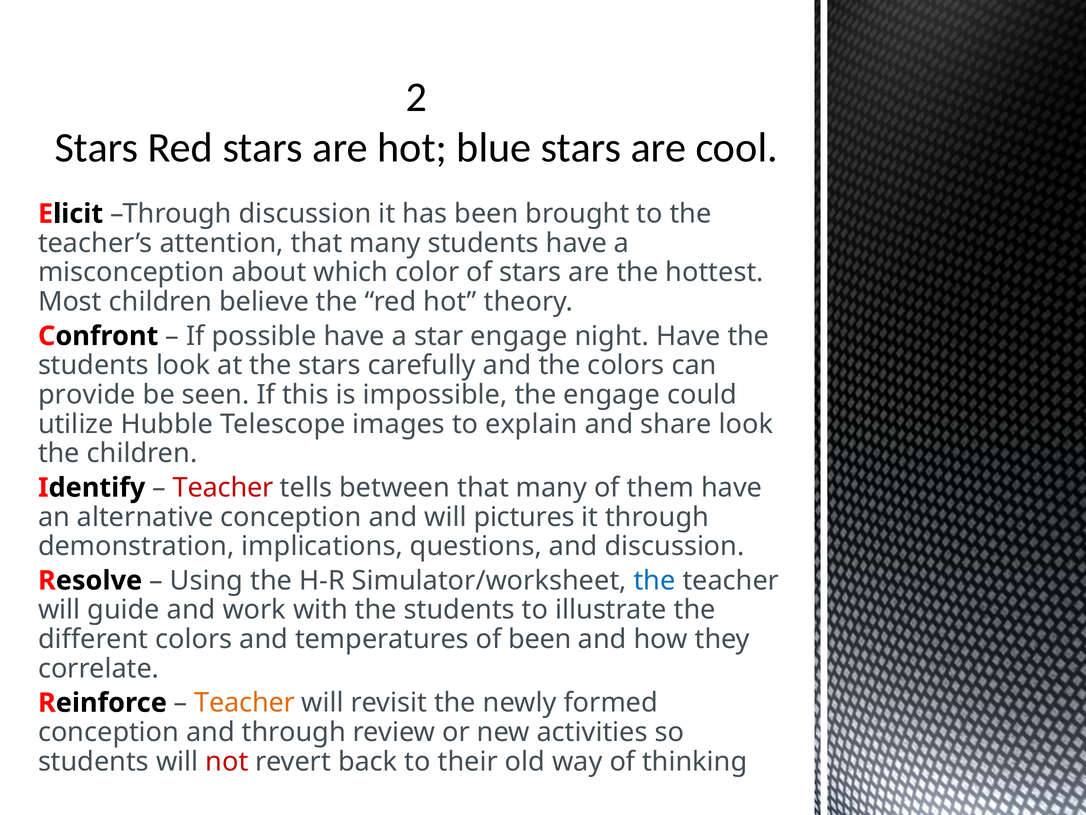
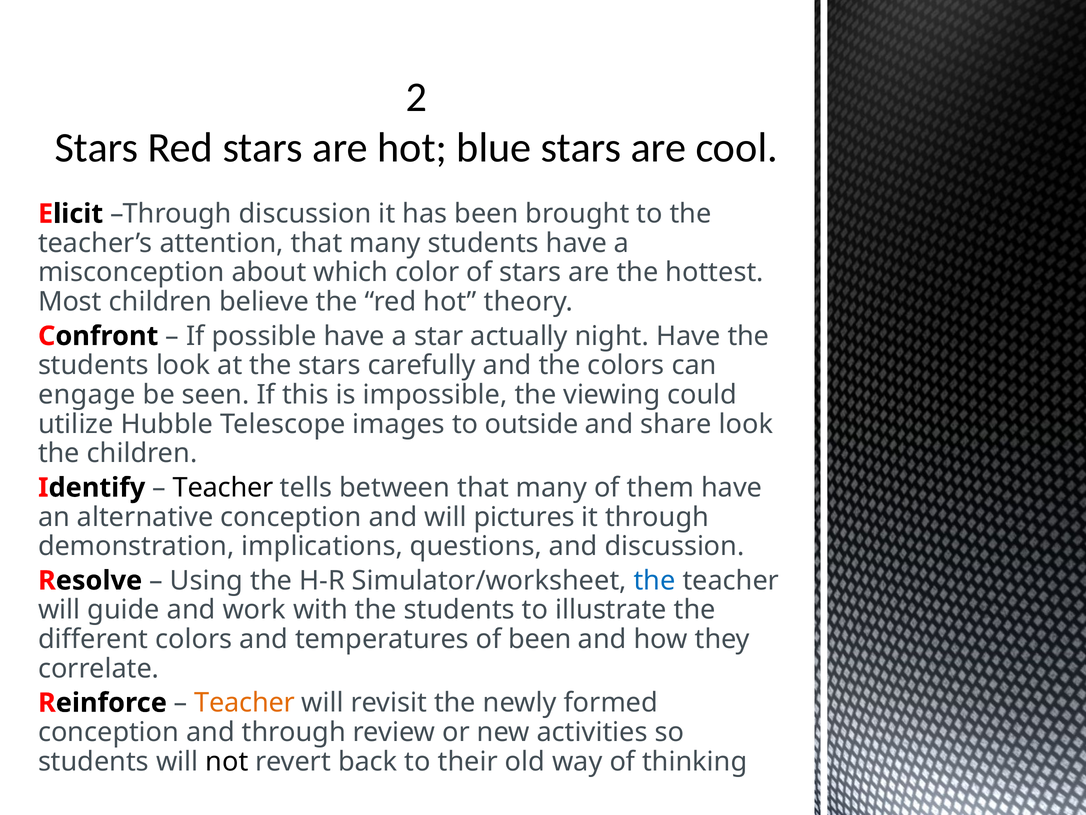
star engage: engage -> actually
provide: provide -> engage
the engage: engage -> viewing
explain: explain -> outside
Teacher at (223, 487) colour: red -> black
not colour: red -> black
